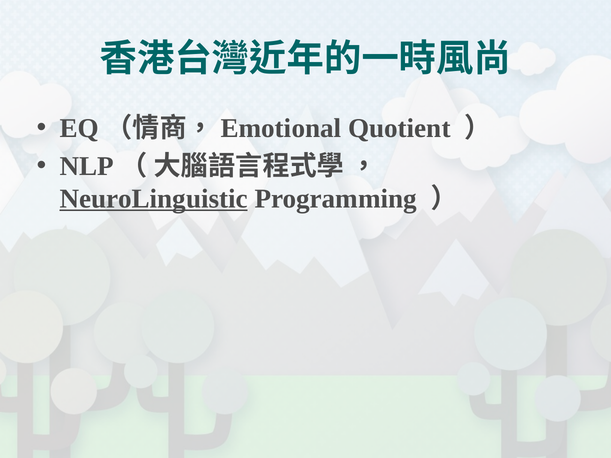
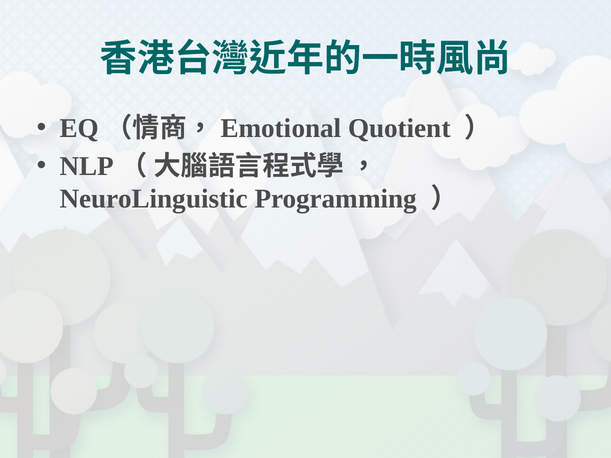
NeuroLinguistic underline: present -> none
